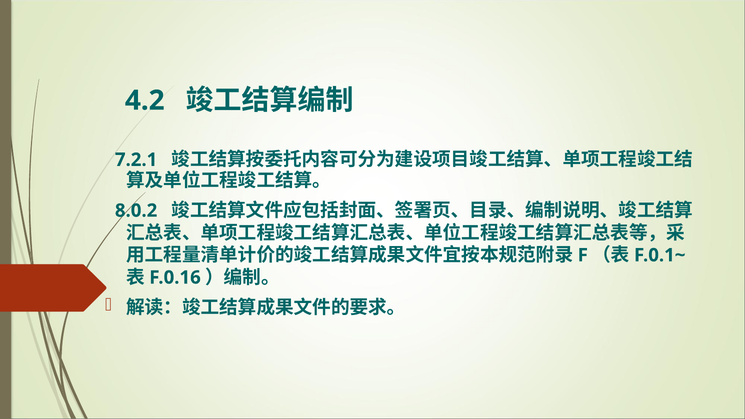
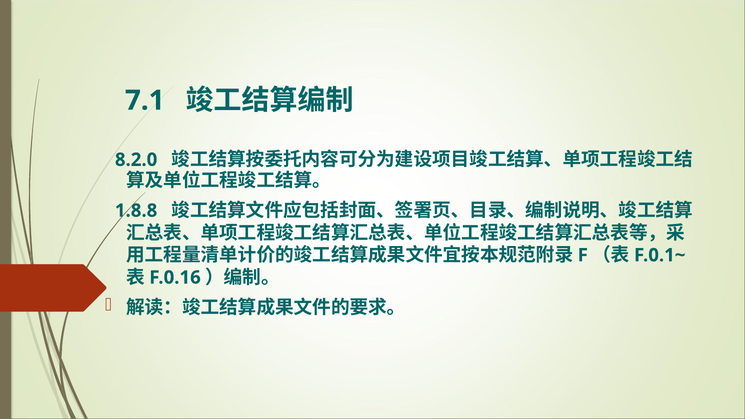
4.2: 4.2 -> 7.1
7.2.1: 7.2.1 -> 8.2.0
8.0.2: 8.0.2 -> 1.8.8
